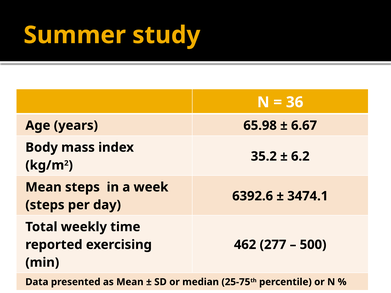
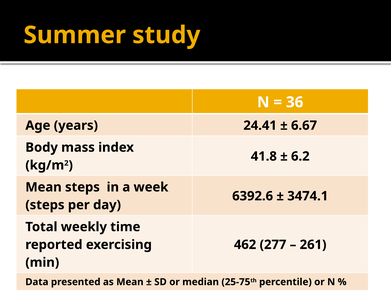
65.98: 65.98 -> 24.41
35.2: 35.2 -> 41.8
500: 500 -> 261
